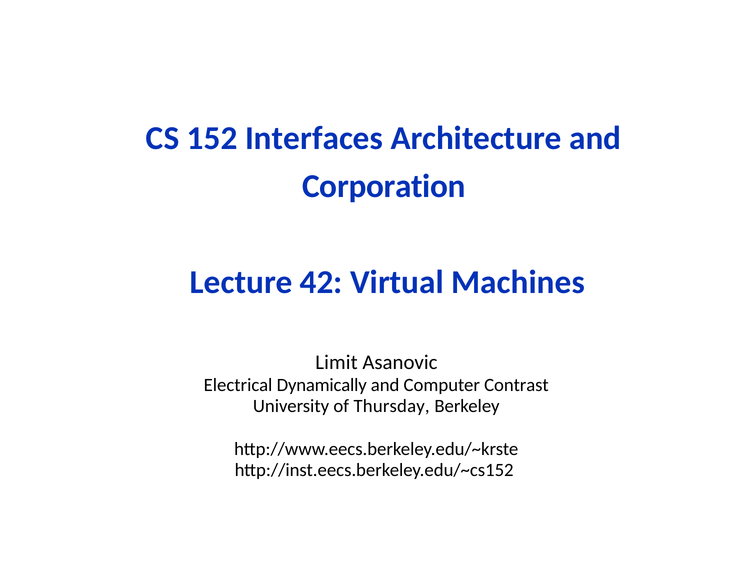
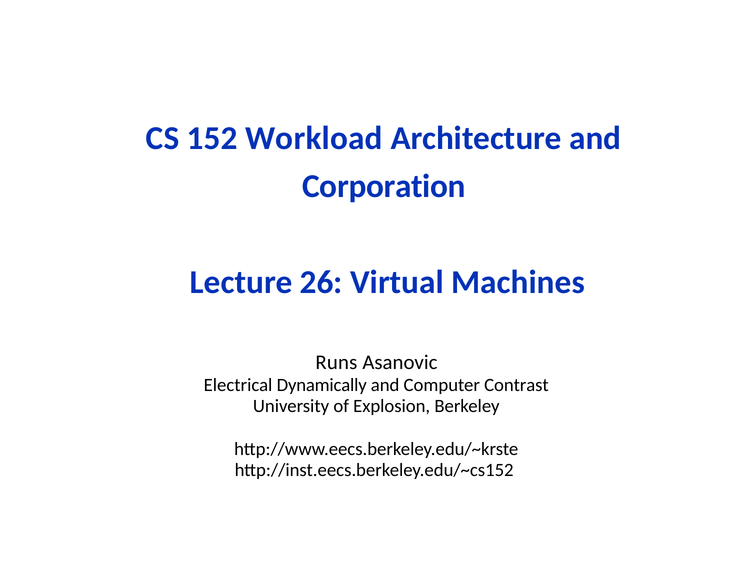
Interfaces: Interfaces -> Workload
42: 42 -> 26
Limit: Limit -> Runs
Thursday: Thursday -> Explosion
